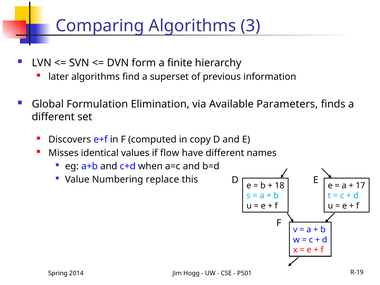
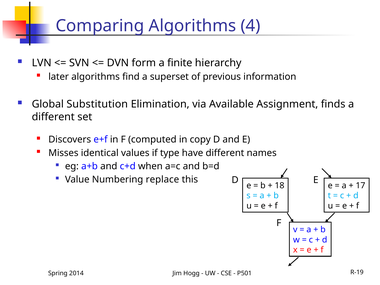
3: 3 -> 4
Formulation: Formulation -> Substitution
Parameters: Parameters -> Assignment
flow: flow -> type
